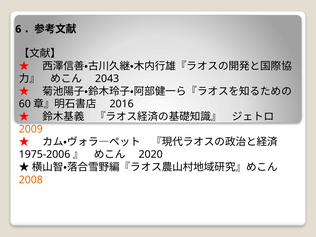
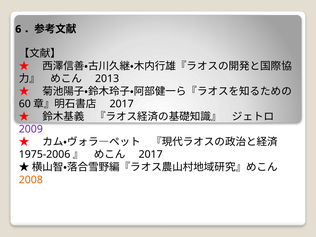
2043: 2043 -> 2013
2016 at (122, 104): 2016 -> 2017
2009 colour: orange -> purple
2020 at (151, 155): 2020 -> 2017
